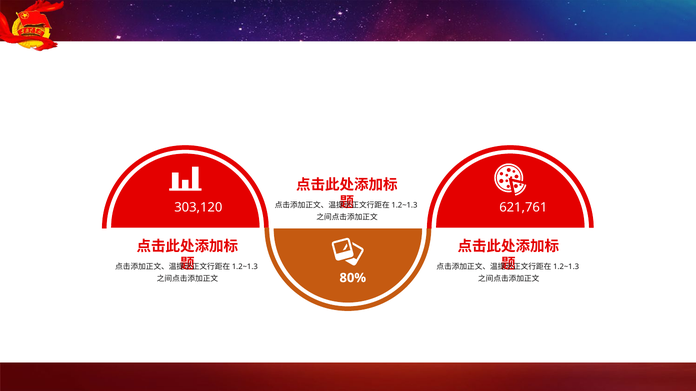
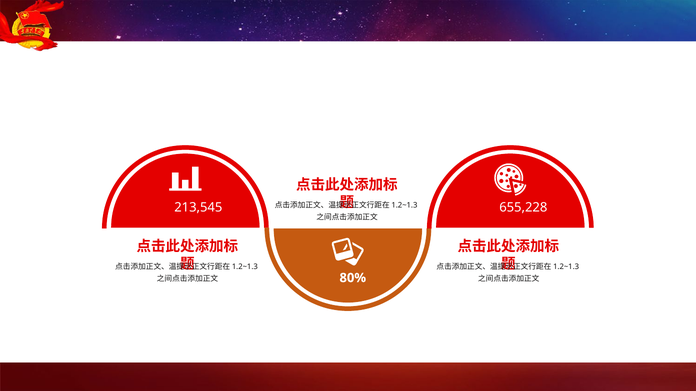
303,120: 303,120 -> 213,545
621,761: 621,761 -> 655,228
